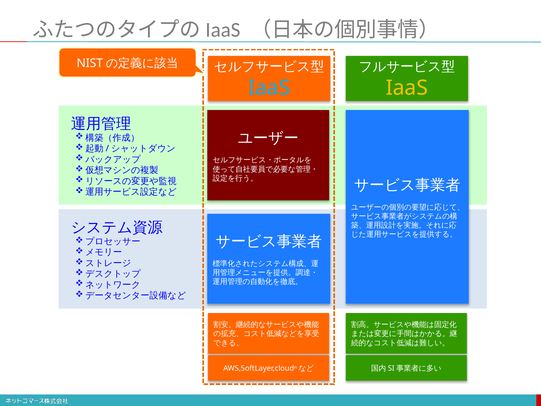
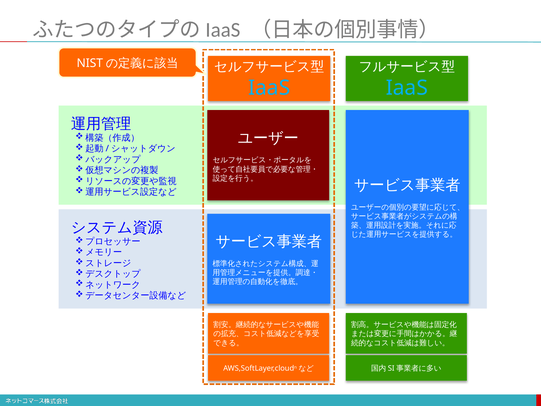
IaaS at (407, 88) colour: yellow -> light blue
